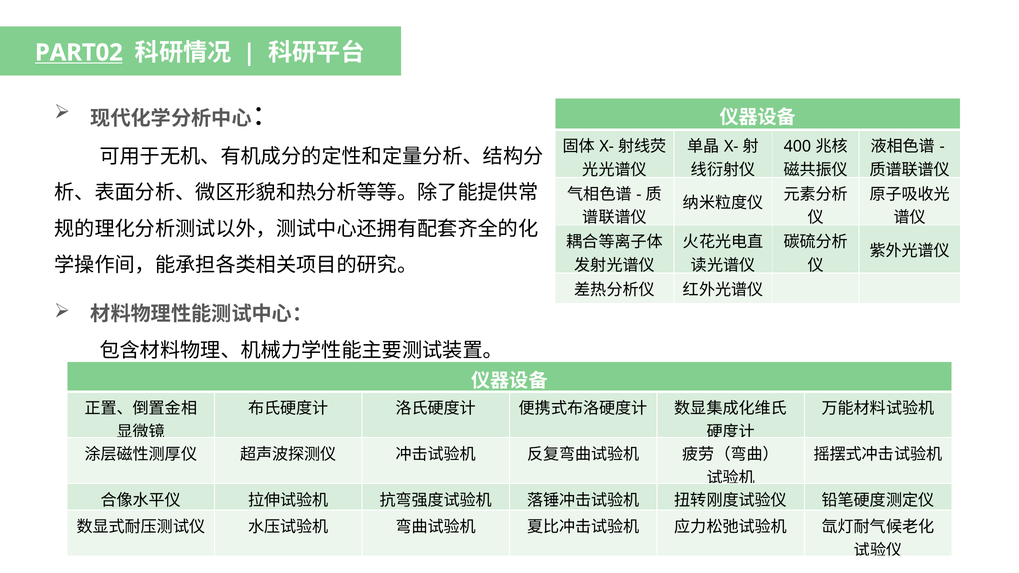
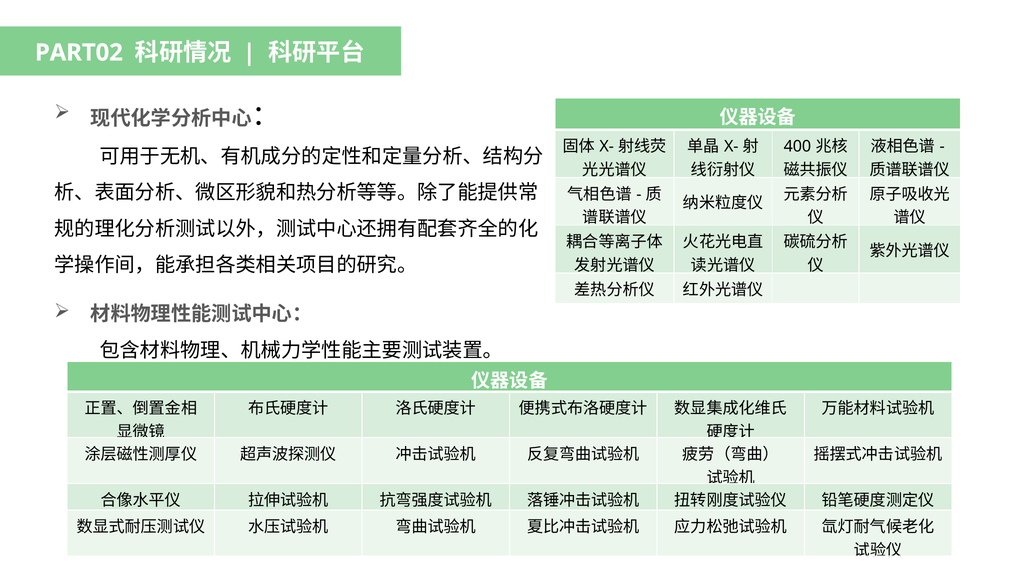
PART02 underline: present -> none
